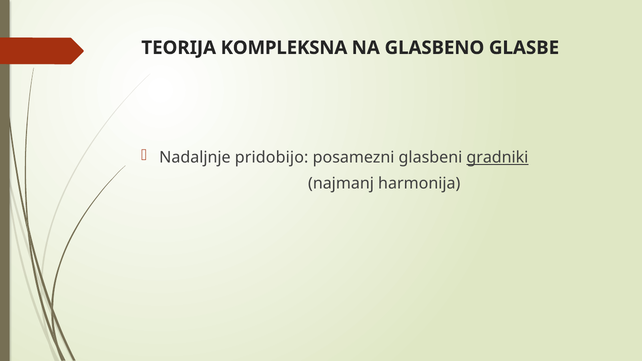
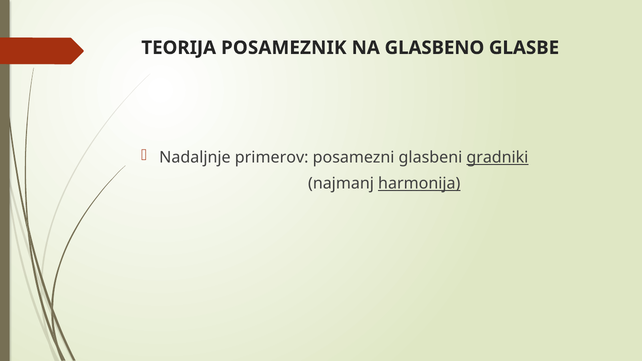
KOMPLEKSNA: KOMPLEKSNA -> POSAMEZNIK
pridobijo: pridobijo -> primerov
harmonija underline: none -> present
